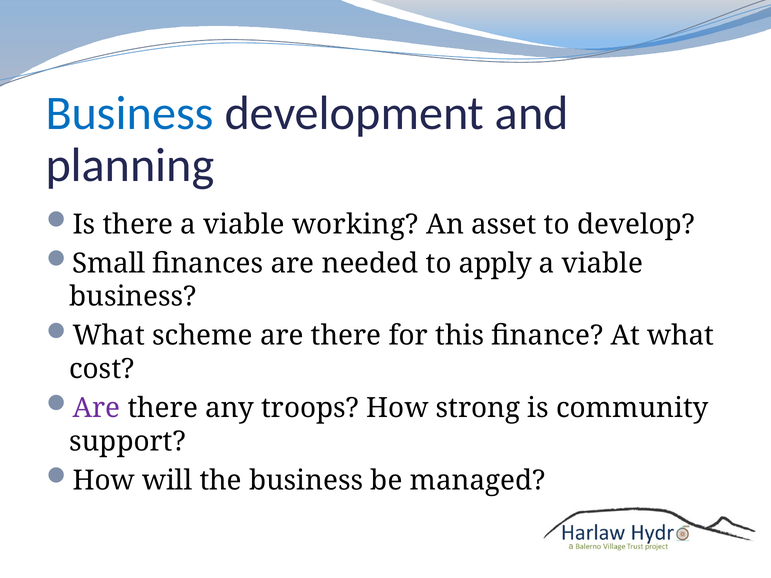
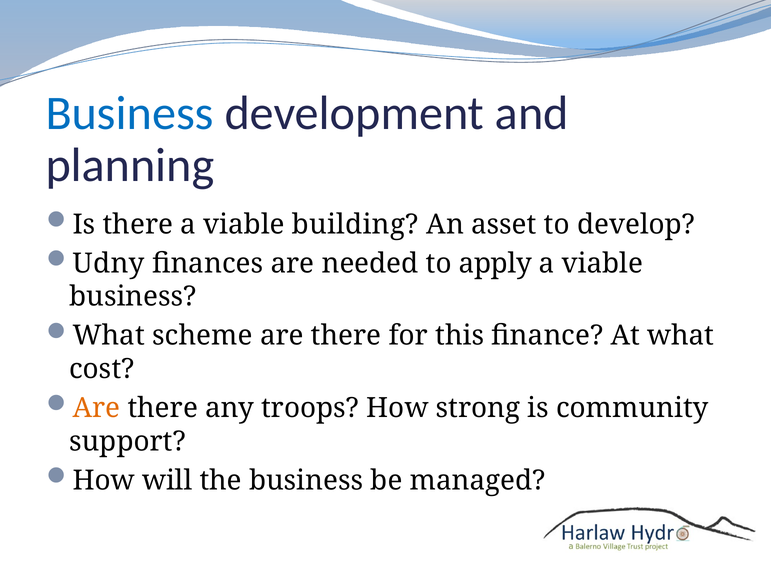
working: working -> building
Small: Small -> Udny
Are at (97, 408) colour: purple -> orange
